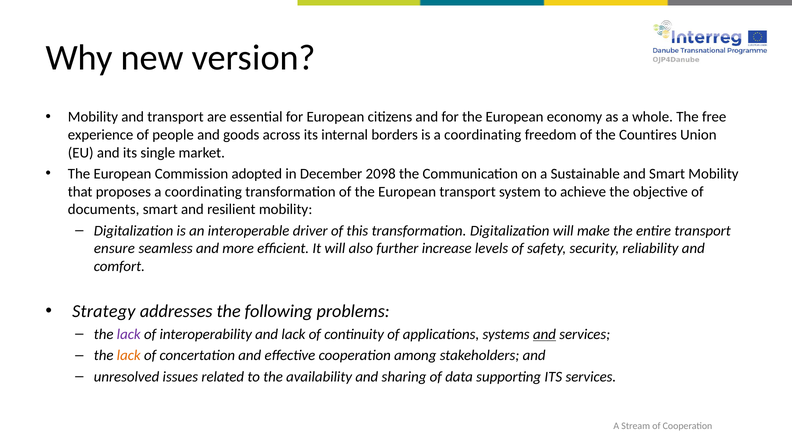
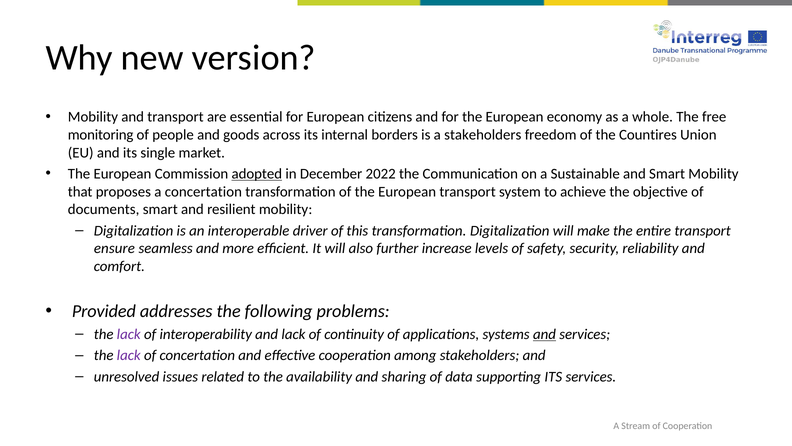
experience: experience -> monitoring
is a coordinating: coordinating -> stakeholders
adopted underline: none -> present
2098: 2098 -> 2022
proposes a coordinating: coordinating -> concertation
Strategy: Strategy -> Provided
lack at (129, 355) colour: orange -> purple
